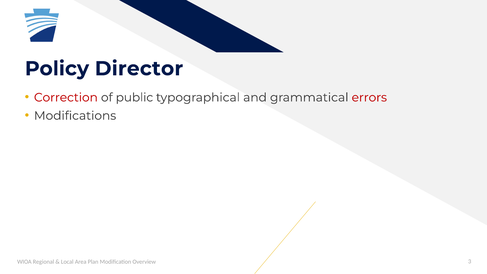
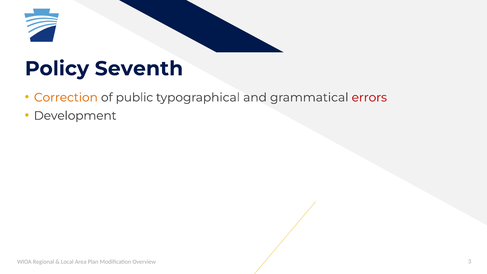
Director: Director -> Seventh
Correction colour: red -> orange
Modifications: Modifications -> Development
